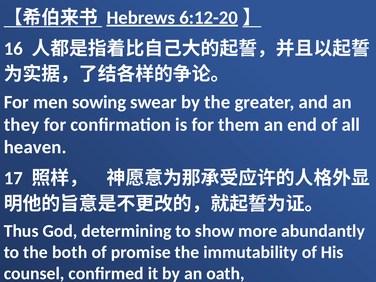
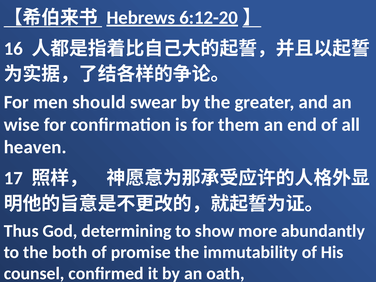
sowing: sowing -> should
they: they -> wise
